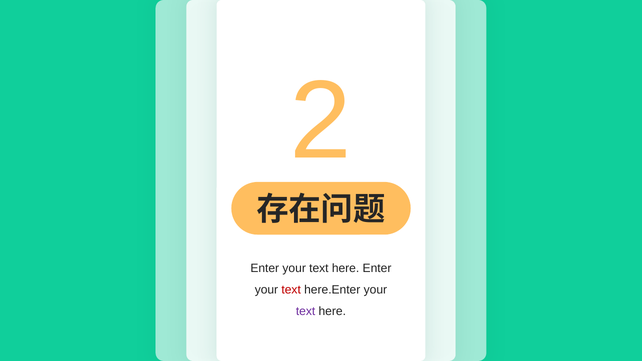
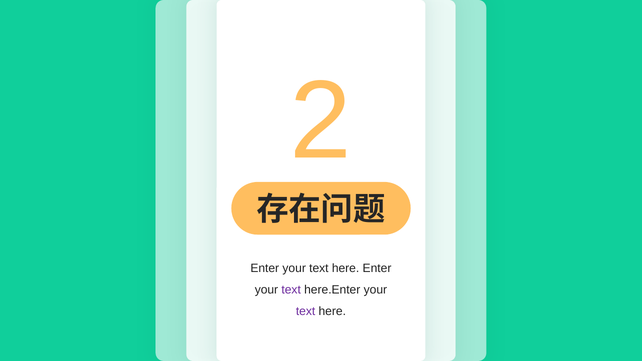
text at (291, 290) colour: red -> purple
